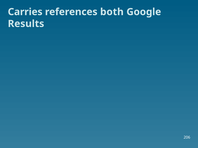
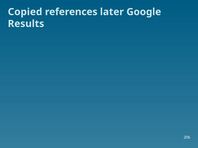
Carries: Carries -> Copied
both: both -> later
